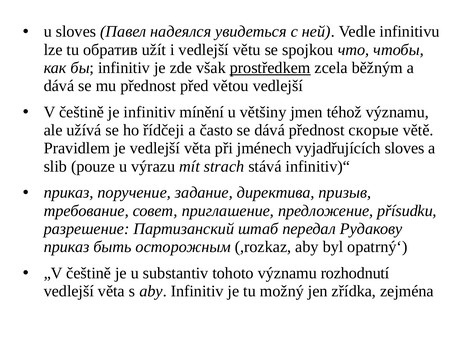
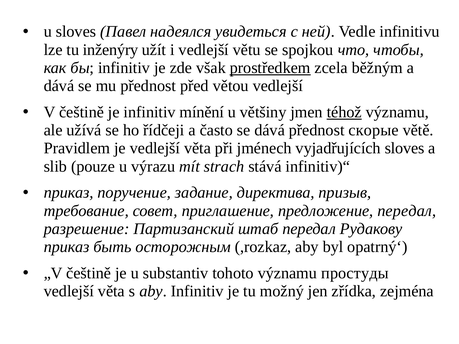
обратив: обратив -> inženýry
téhož underline: none -> present
предложение přísudku: přísudku -> передал
rozhodnutí: rozhodnutí -> простуды
